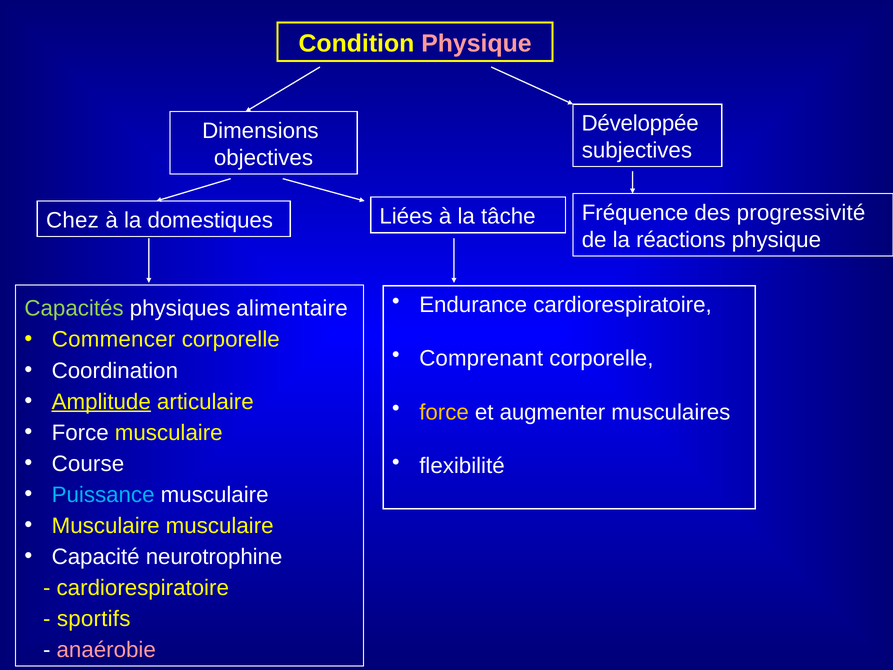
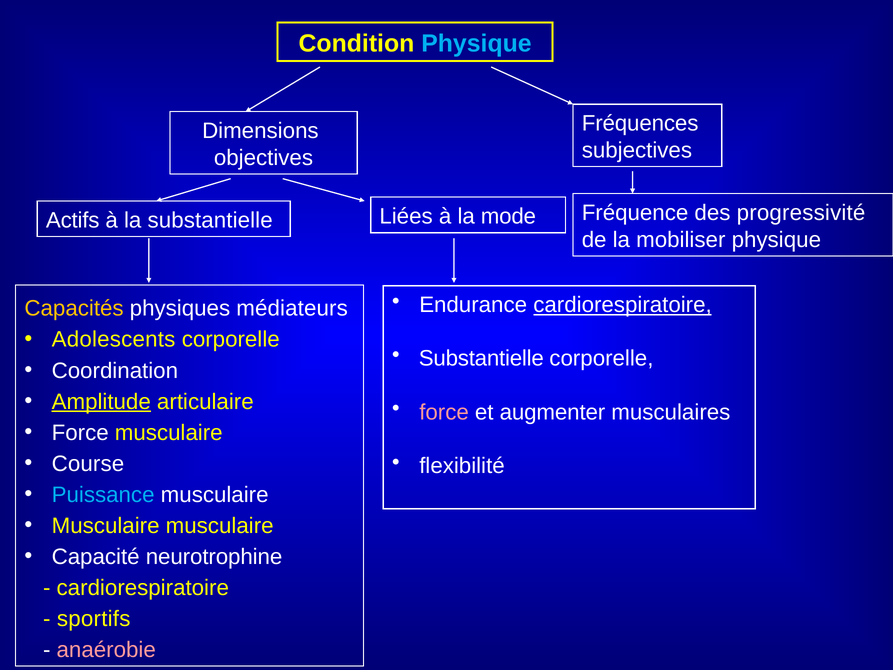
Physique at (476, 43) colour: pink -> light blue
Développée: Développée -> Fréquences
Chez: Chez -> Actifs
la domestiques: domestiques -> substantielle
tâche: tâche -> mode
réactions: réactions -> mobiliser
cardiorespiratoire at (623, 305) underline: none -> present
Capacités colour: light green -> yellow
alimentaire: alimentaire -> médiateurs
Commencer: Commencer -> Adolescents
Comprenant at (481, 358): Comprenant -> Substantielle
force at (444, 412) colour: yellow -> pink
